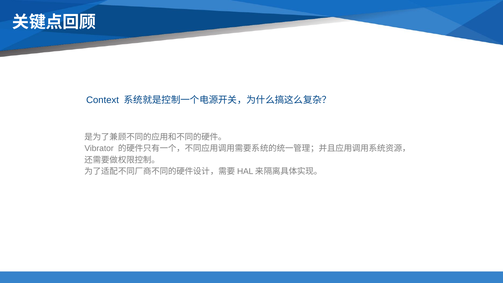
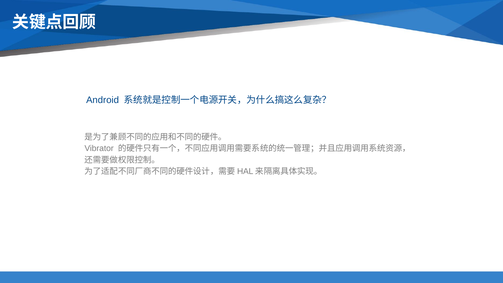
Context: Context -> Android
